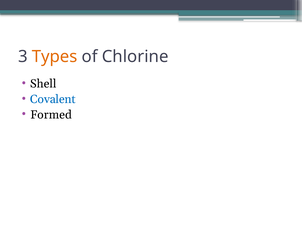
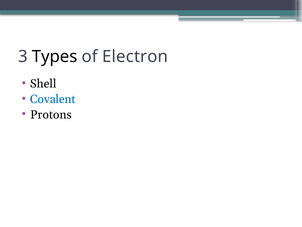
Types colour: orange -> black
Chlorine: Chlorine -> Electron
Formed: Formed -> Protons
